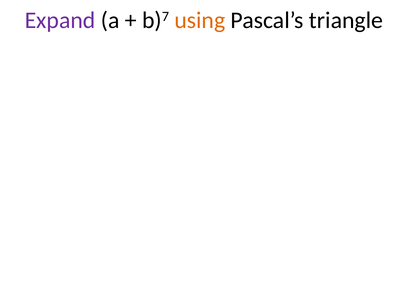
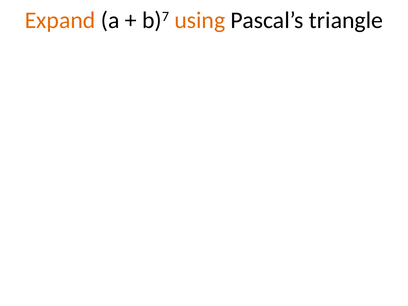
Expand colour: purple -> orange
